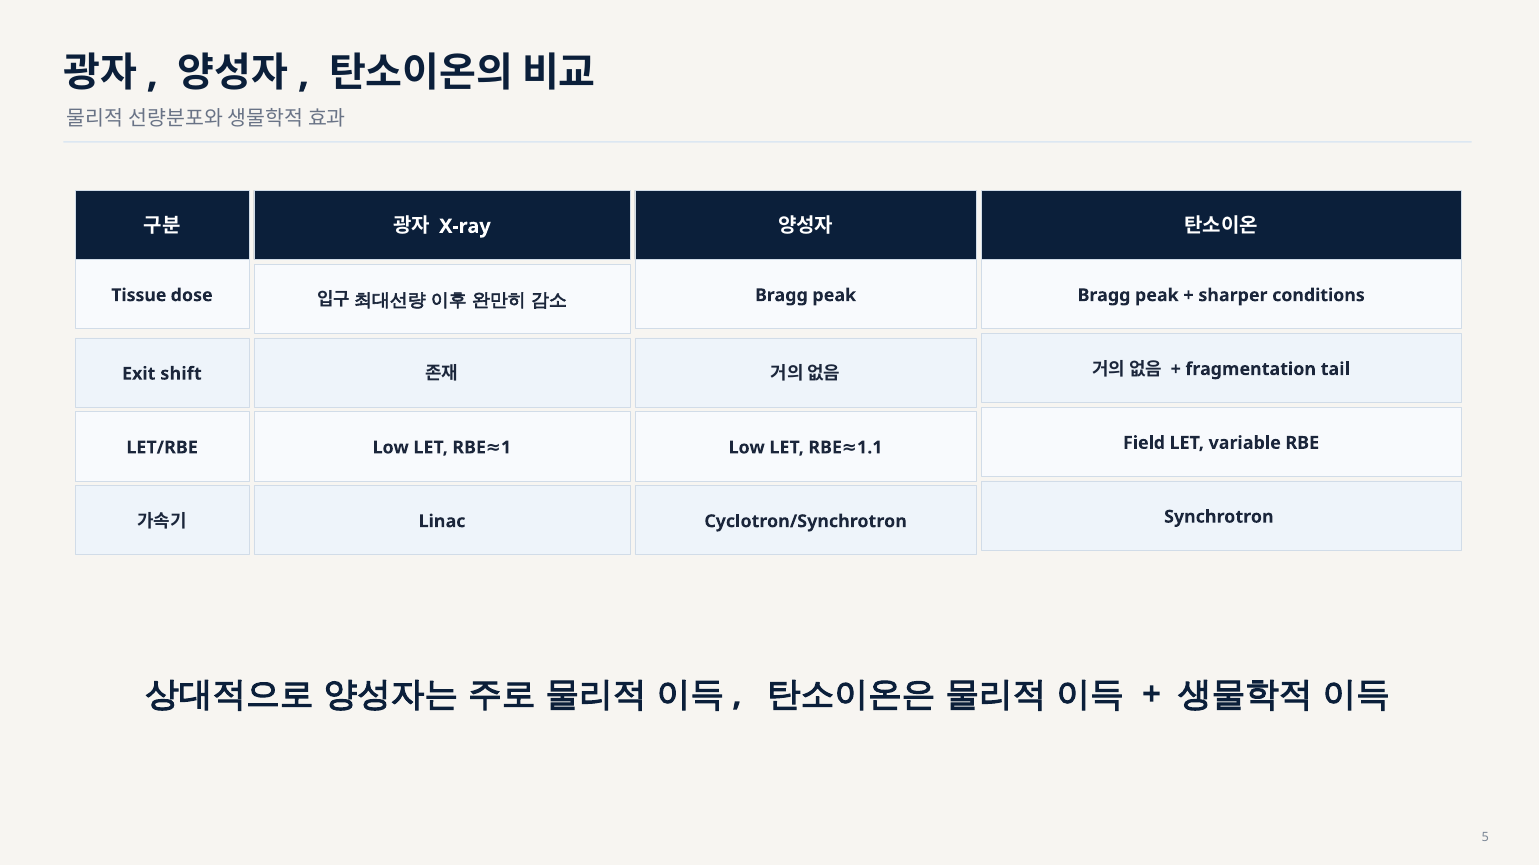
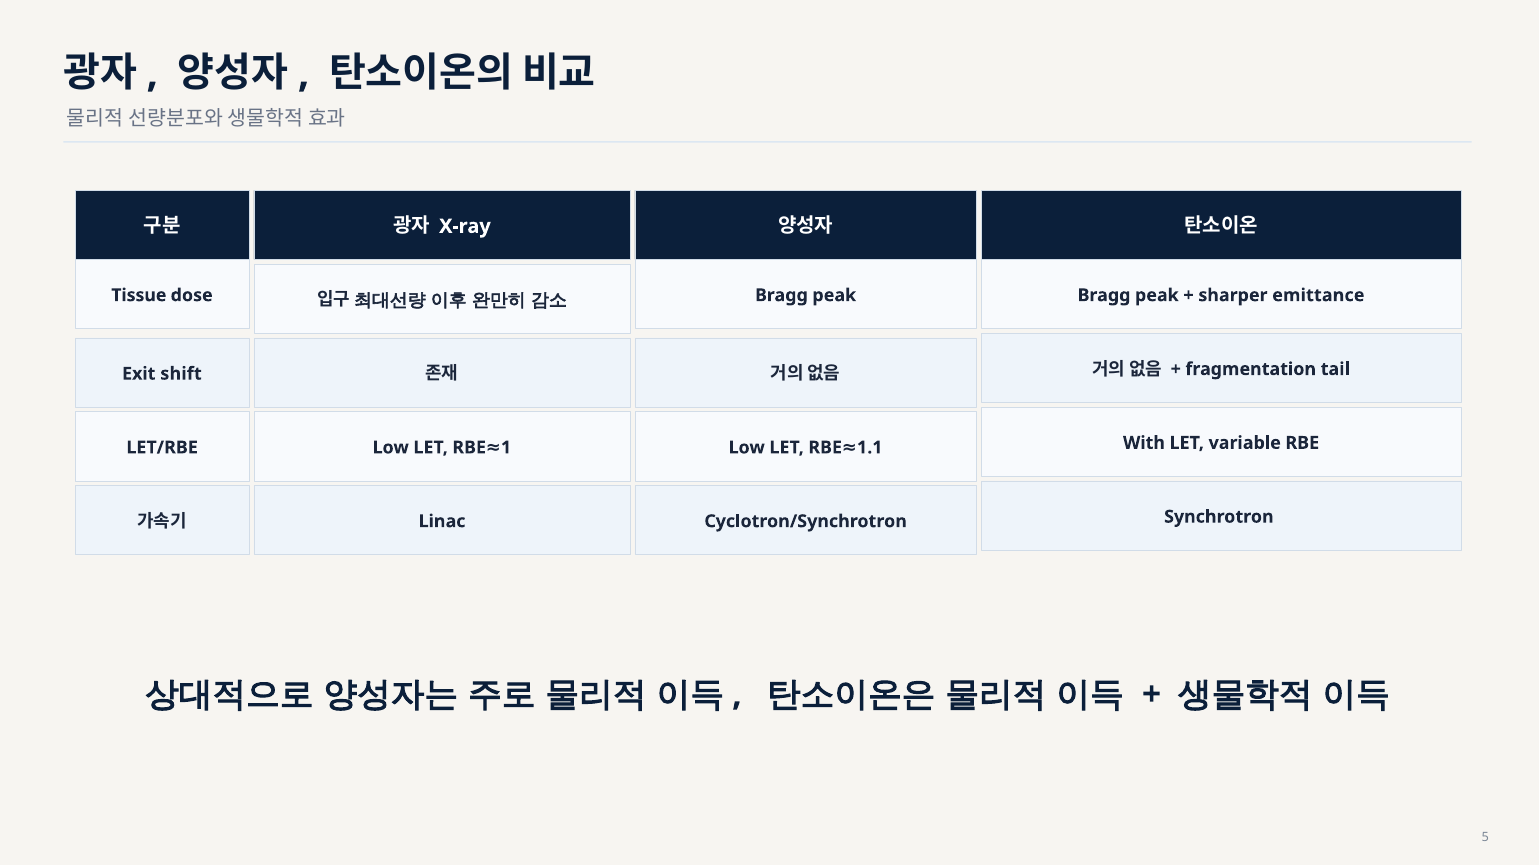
conditions: conditions -> emittance
Field: Field -> With
